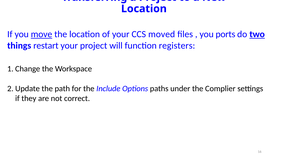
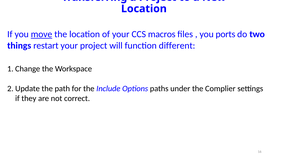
moved: moved -> macros
two underline: present -> none
registers: registers -> different
